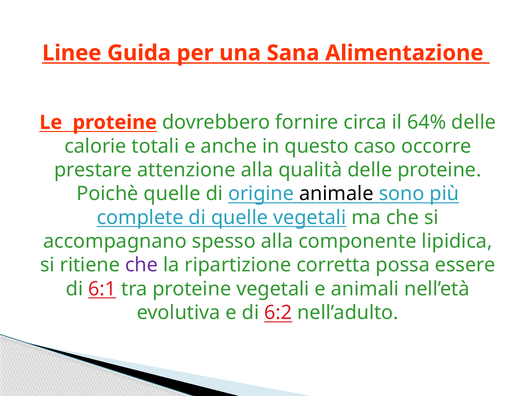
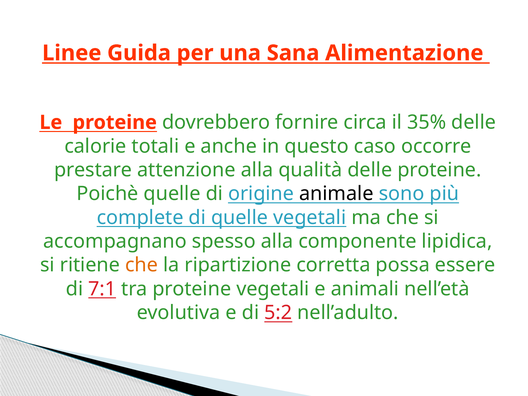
64%: 64% -> 35%
che at (142, 265) colour: purple -> orange
6:1: 6:1 -> 7:1
6:2: 6:2 -> 5:2
